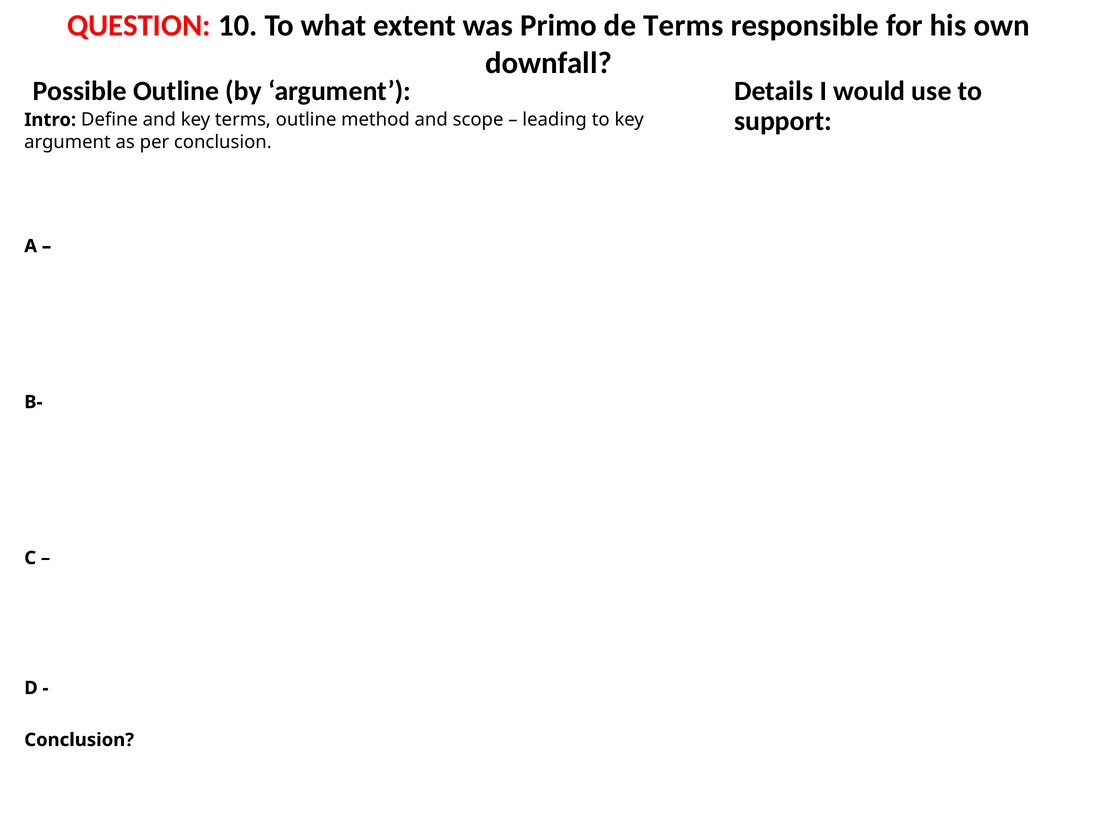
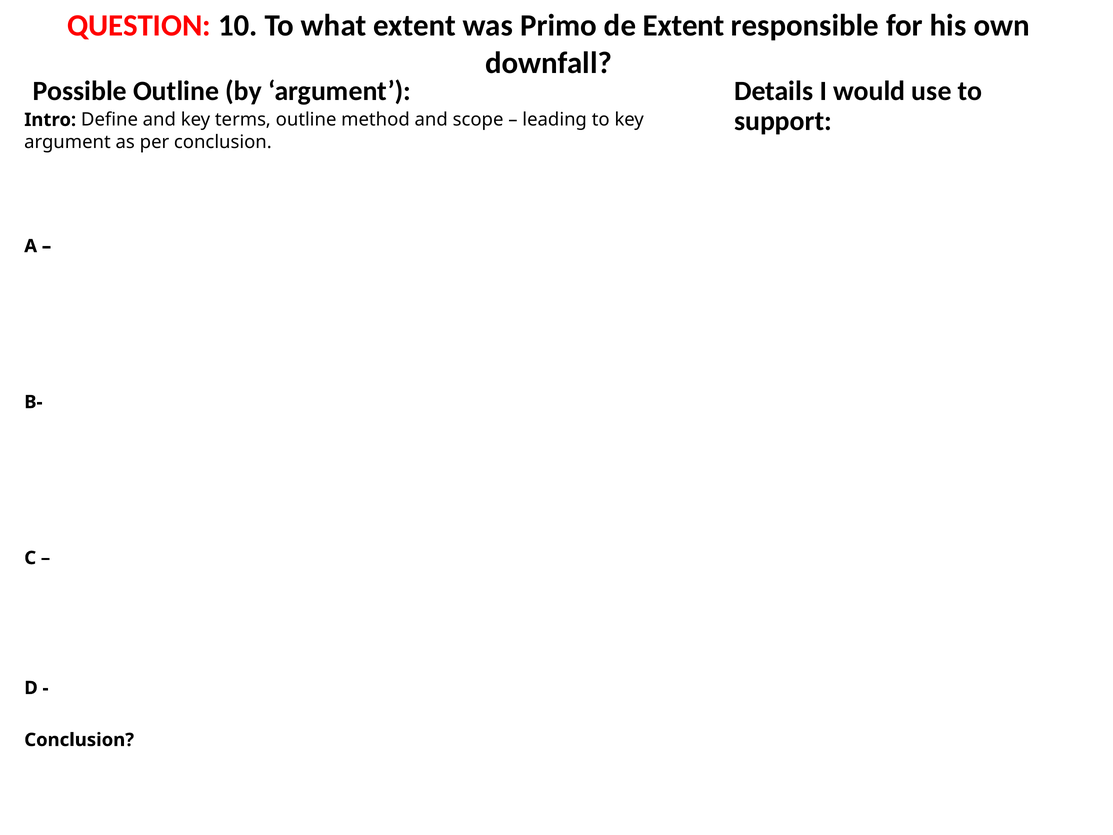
de Terms: Terms -> Extent
